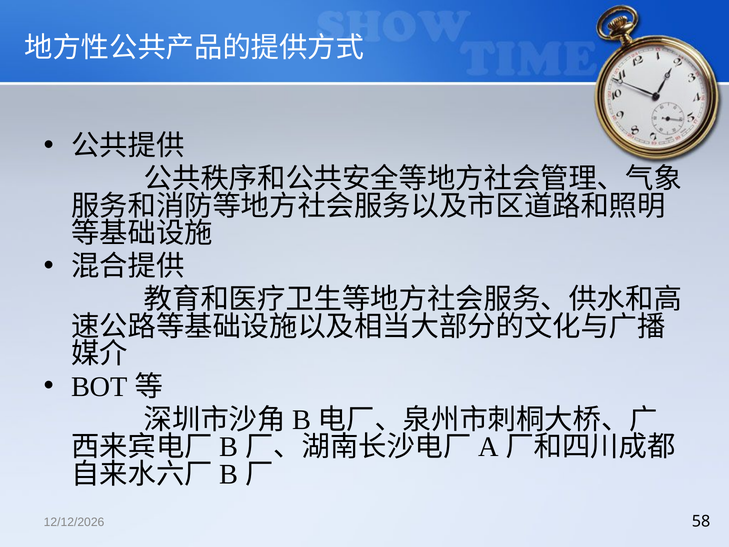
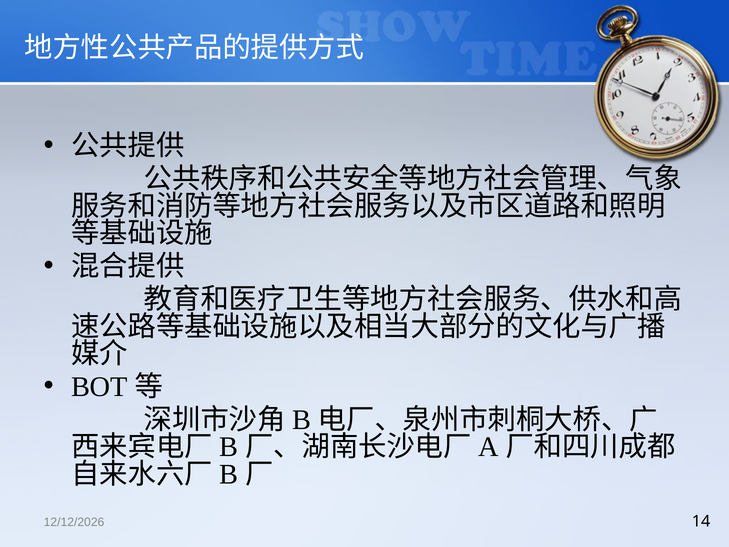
58: 58 -> 14
